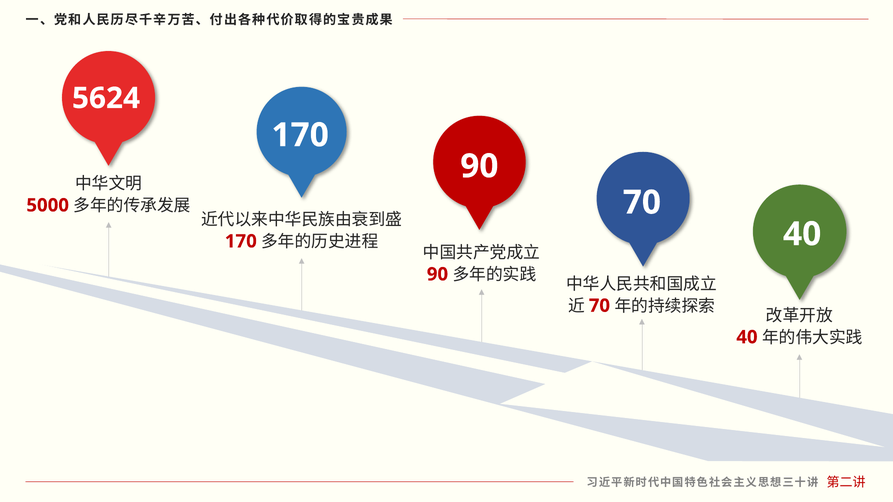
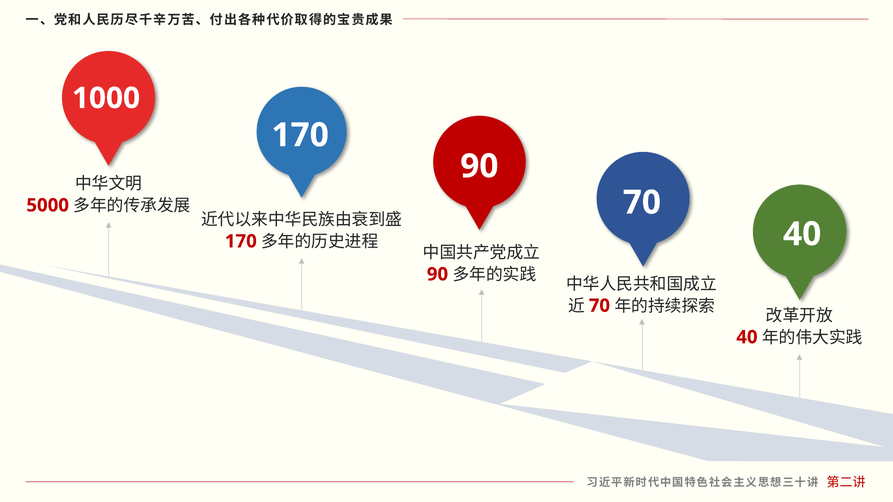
5624: 5624 -> 1000
